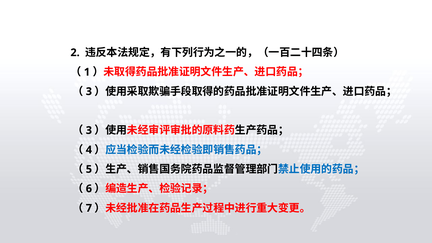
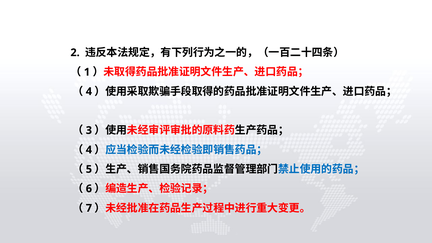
3 at (89, 91): 3 -> 4
